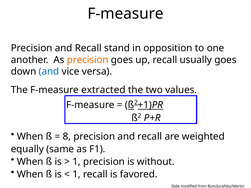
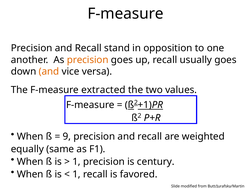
and at (49, 72) colour: blue -> orange
8: 8 -> 9
without: without -> century
